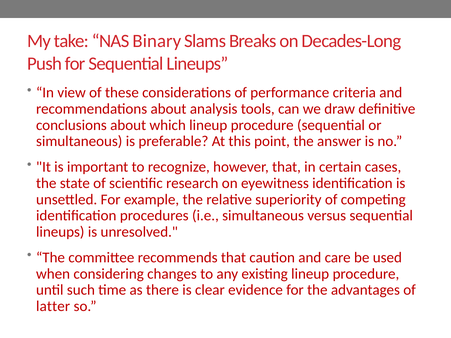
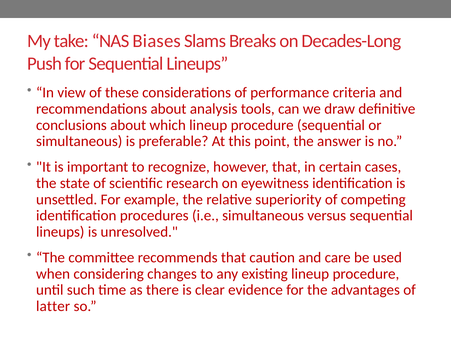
Binary: Binary -> Biases
